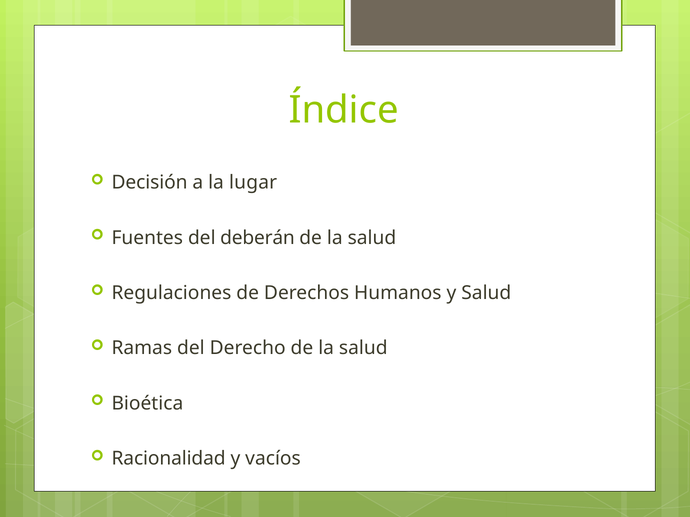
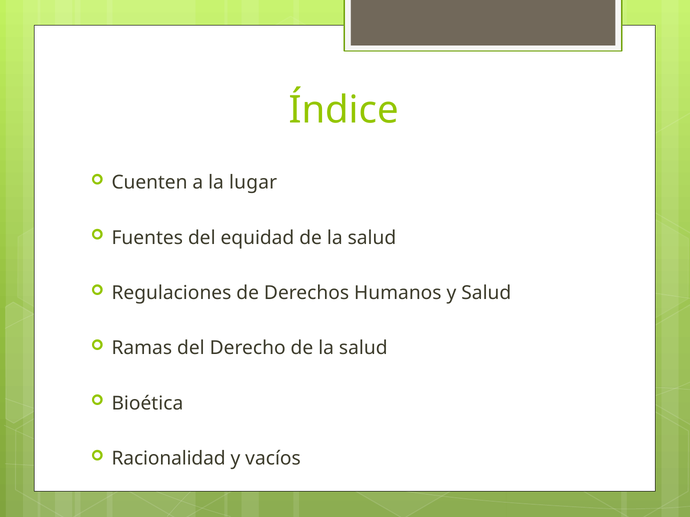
Decisión: Decisión -> Cuenten
deberán: deberán -> equidad
